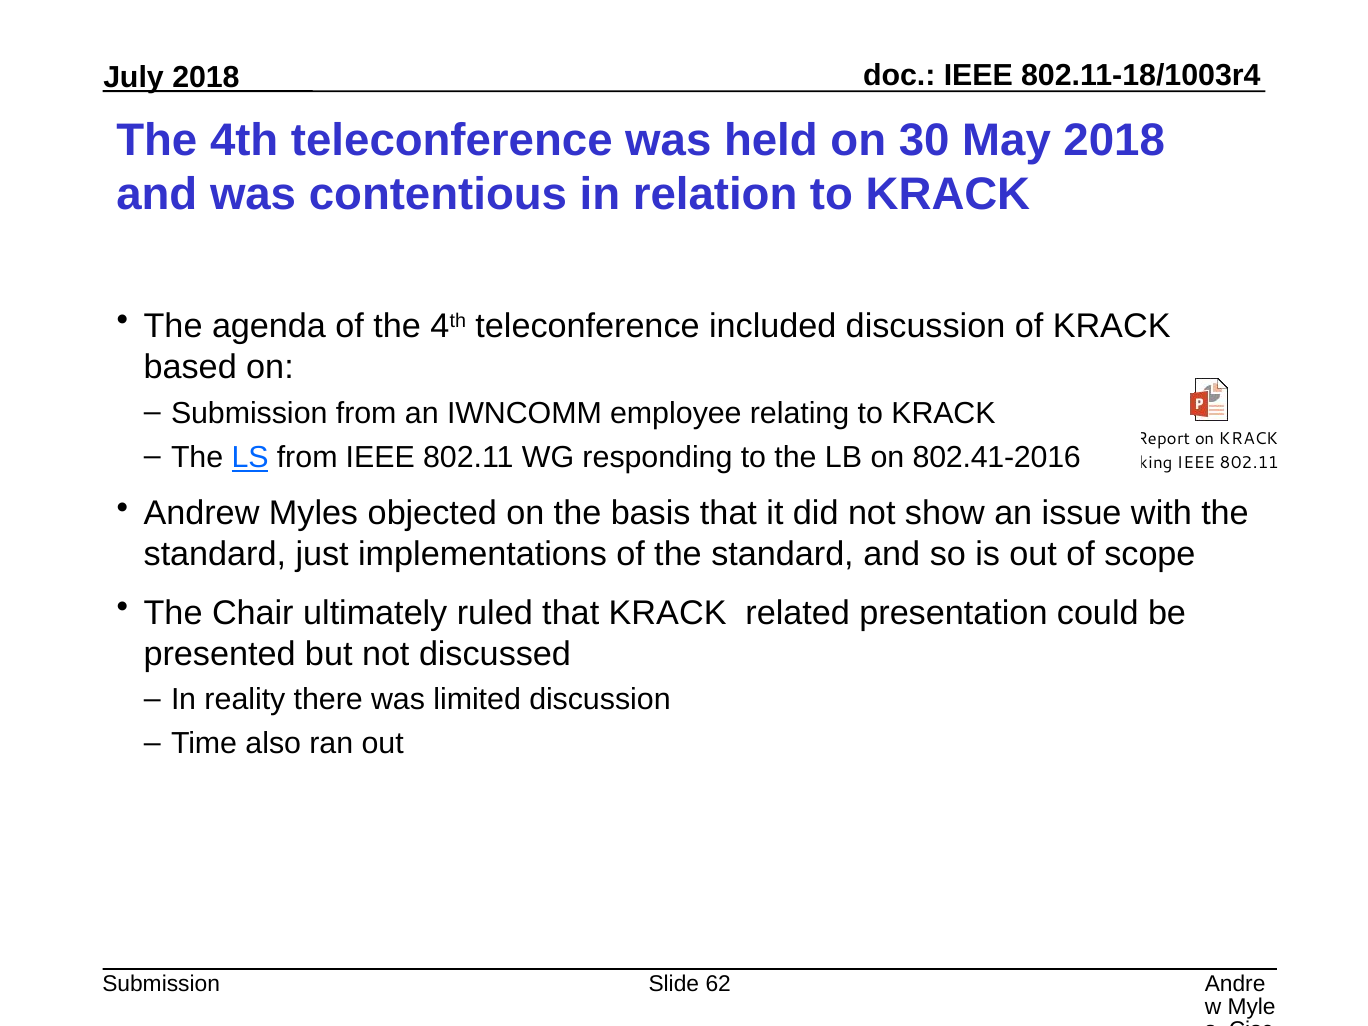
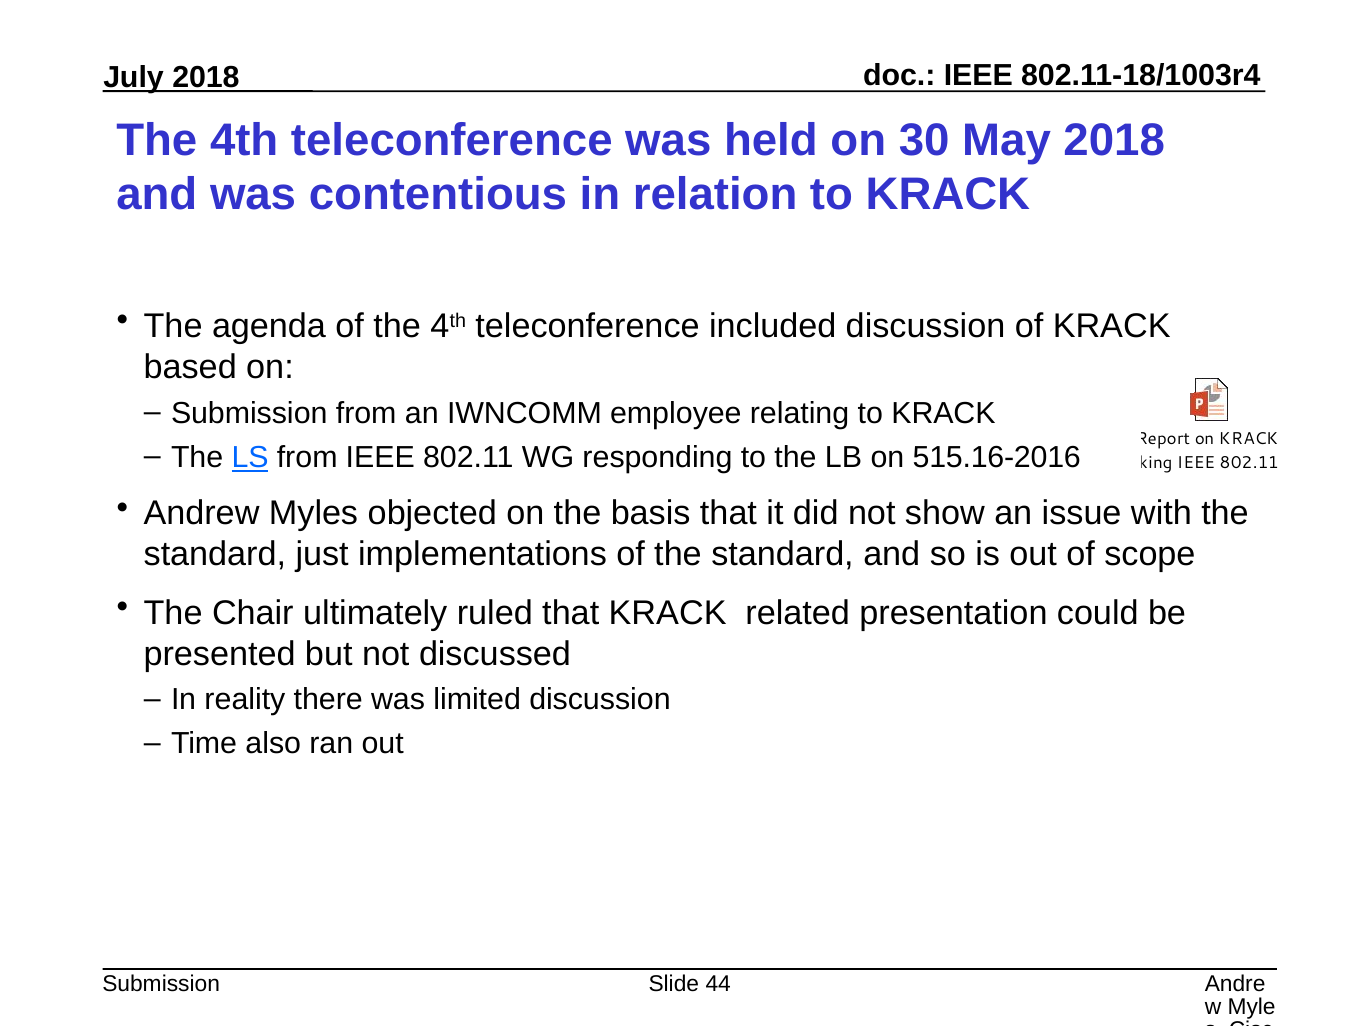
802.41-2016: 802.41-2016 -> 515.16-2016
62: 62 -> 44
